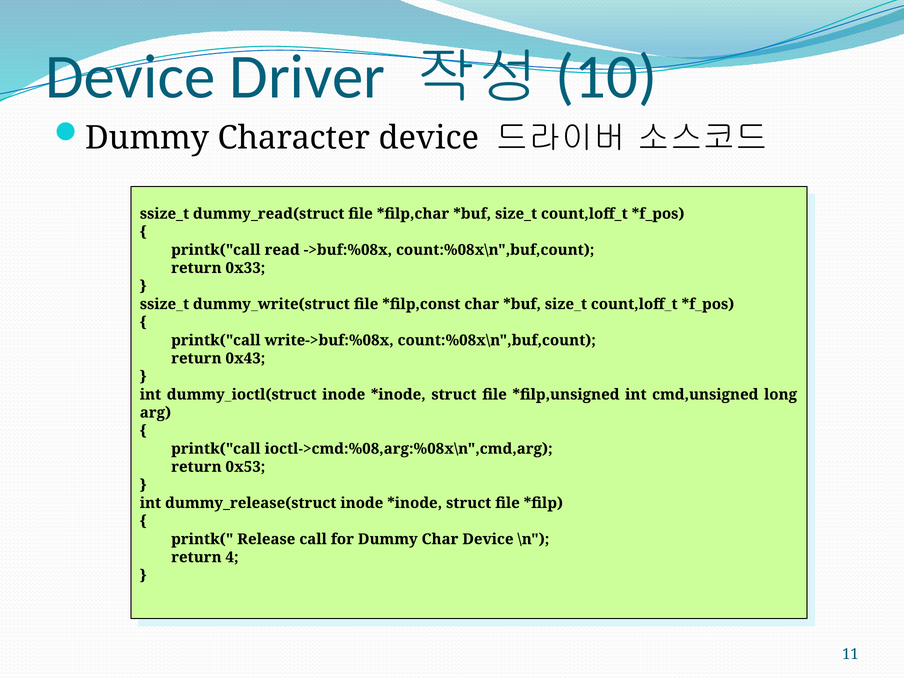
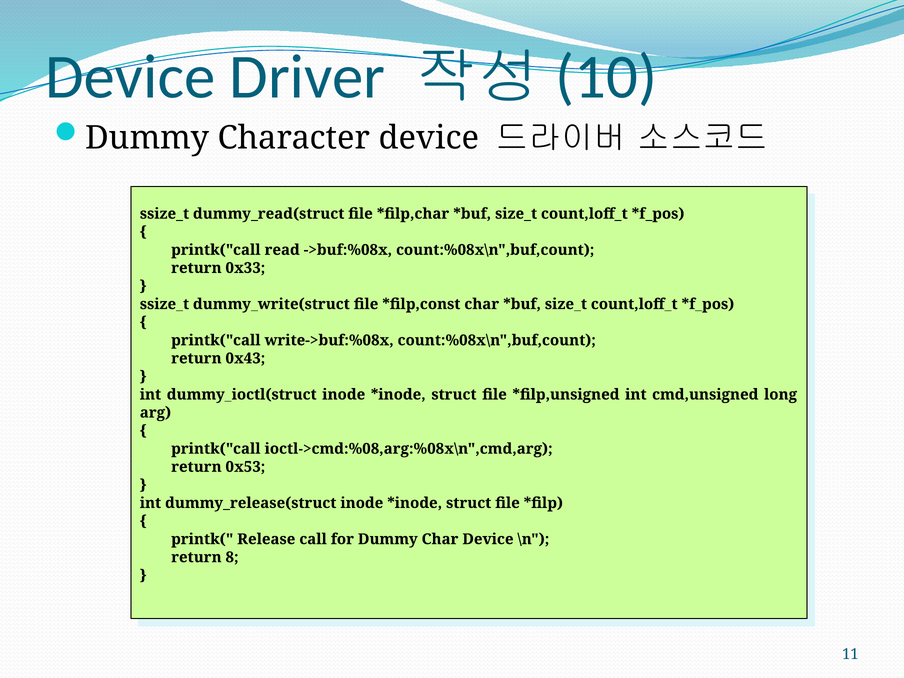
4: 4 -> 8
